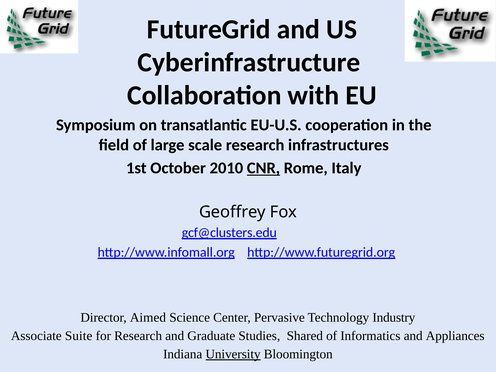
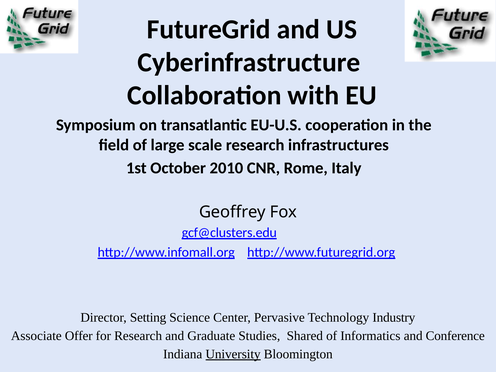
CNR underline: present -> none
Aimed: Aimed -> Setting
Suite: Suite -> Offer
Appliances: Appliances -> Conference
